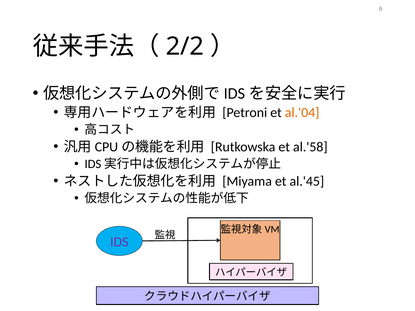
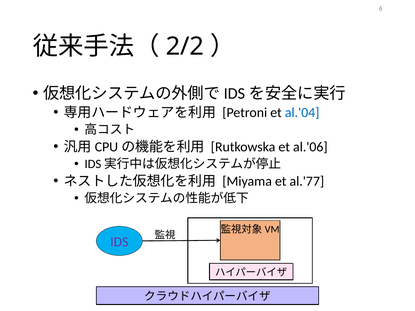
al.'04 colour: orange -> blue
al.'58: al.'58 -> al.'06
al.'45: al.'45 -> al.'77
